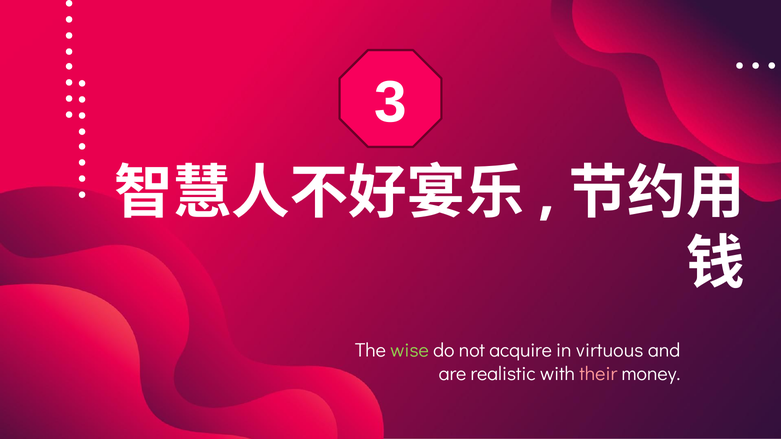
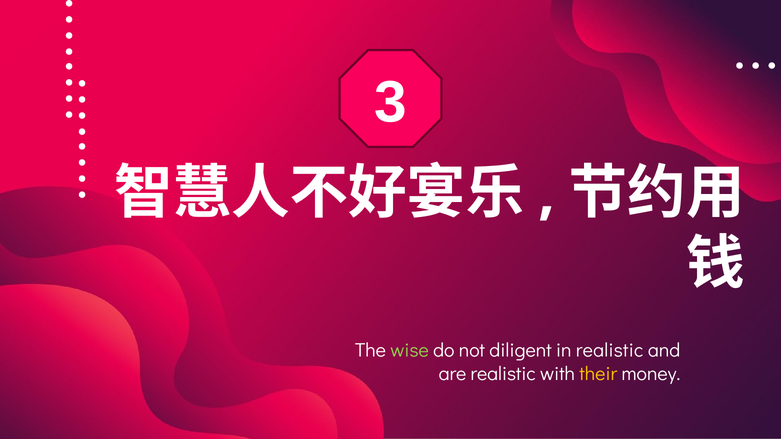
acquire: acquire -> diligent
in virtuous: virtuous -> realistic
their colour: pink -> yellow
